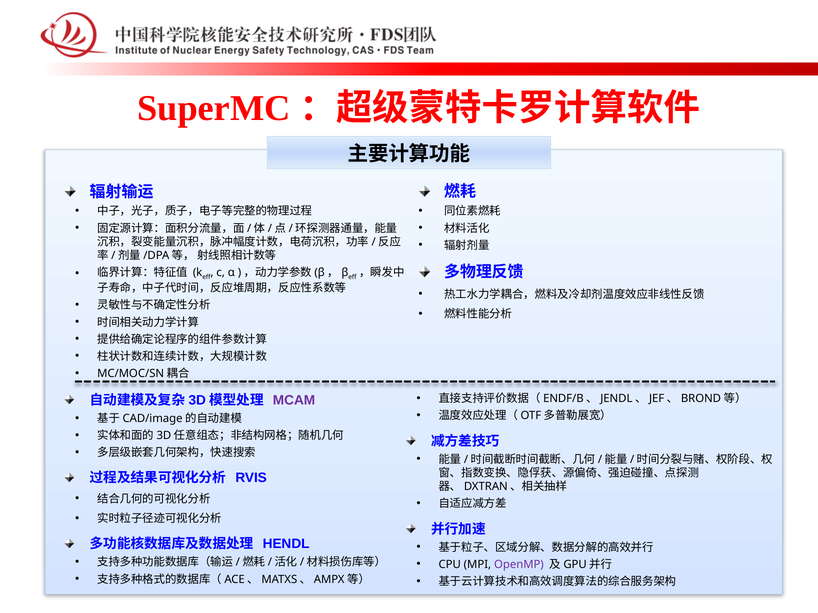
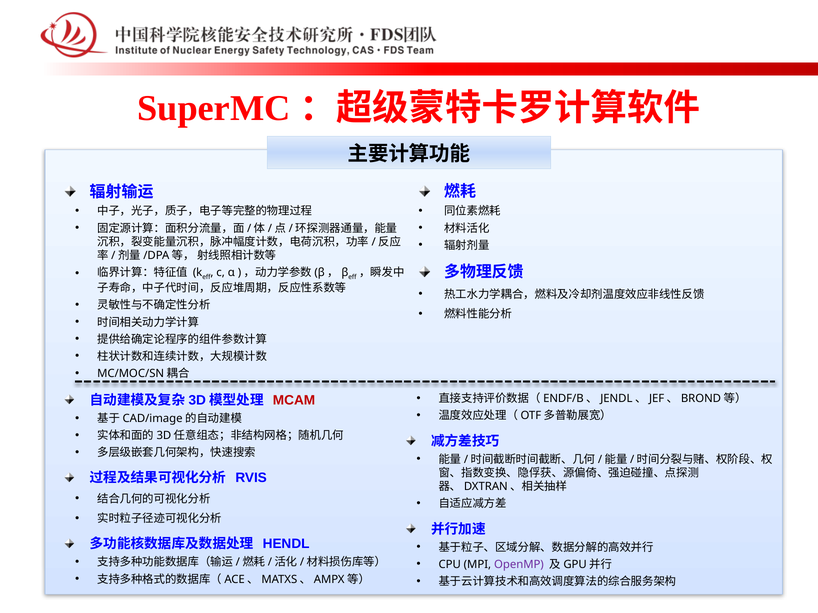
MCAM colour: purple -> red
